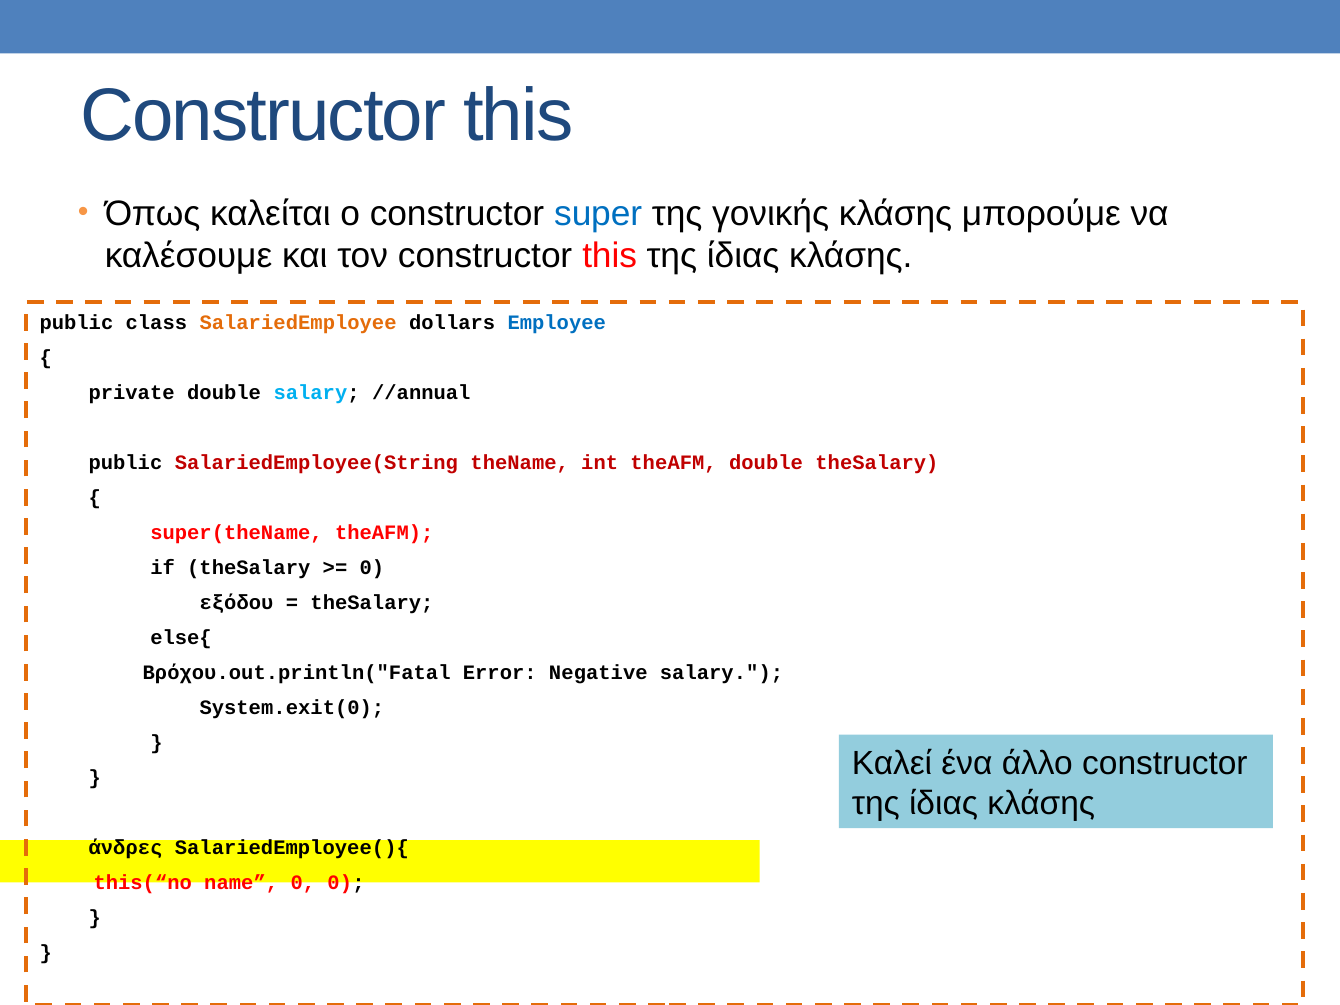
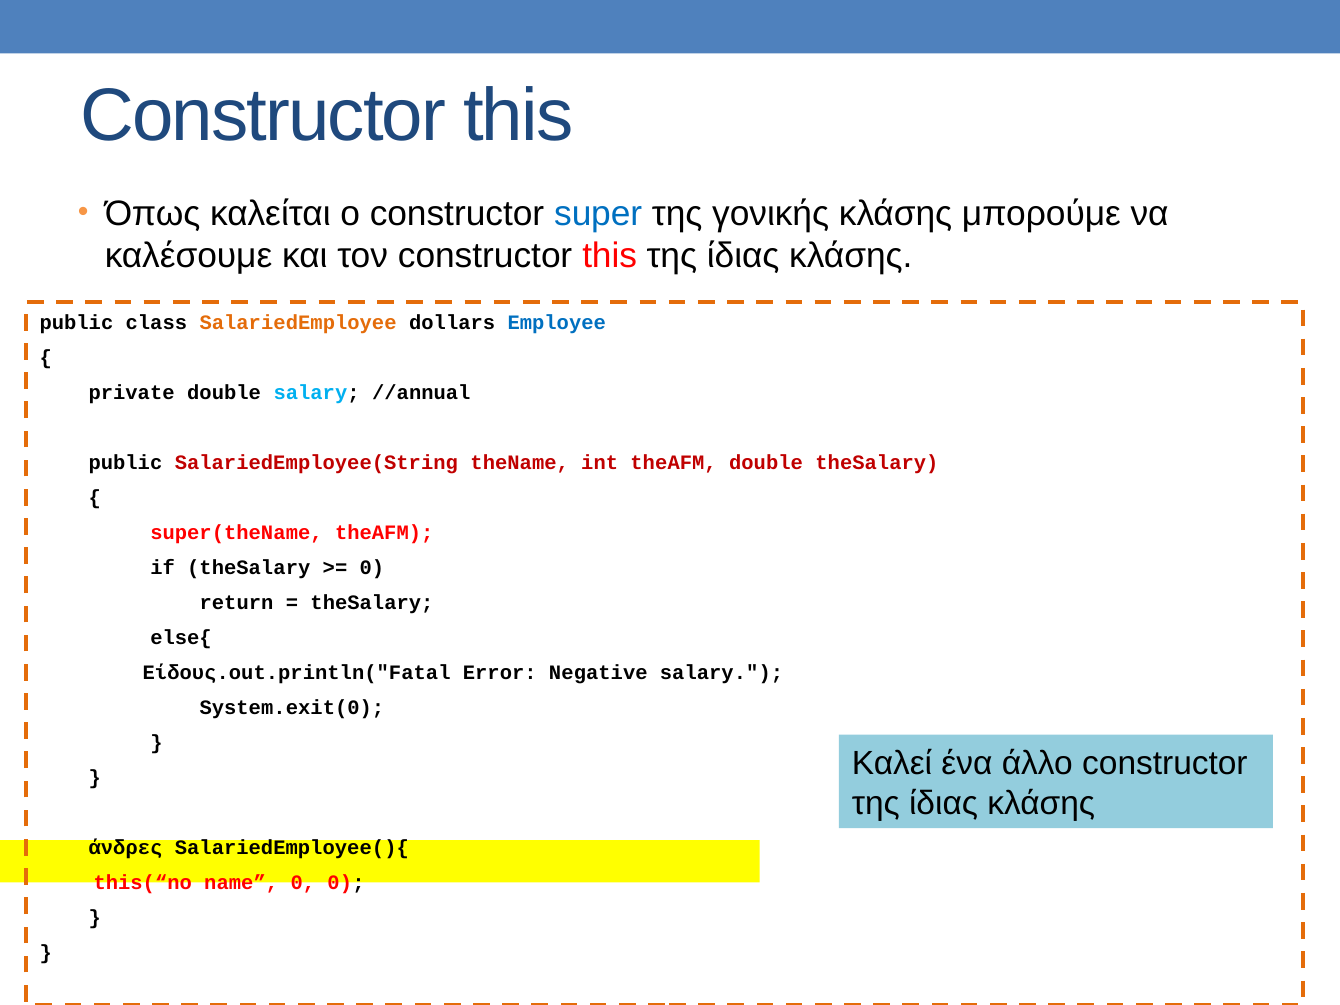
εξόδου: εξόδου -> return
Βρόχου.out.println("Fatal: Βρόχου.out.println("Fatal -> Είδους.out.println("Fatal
